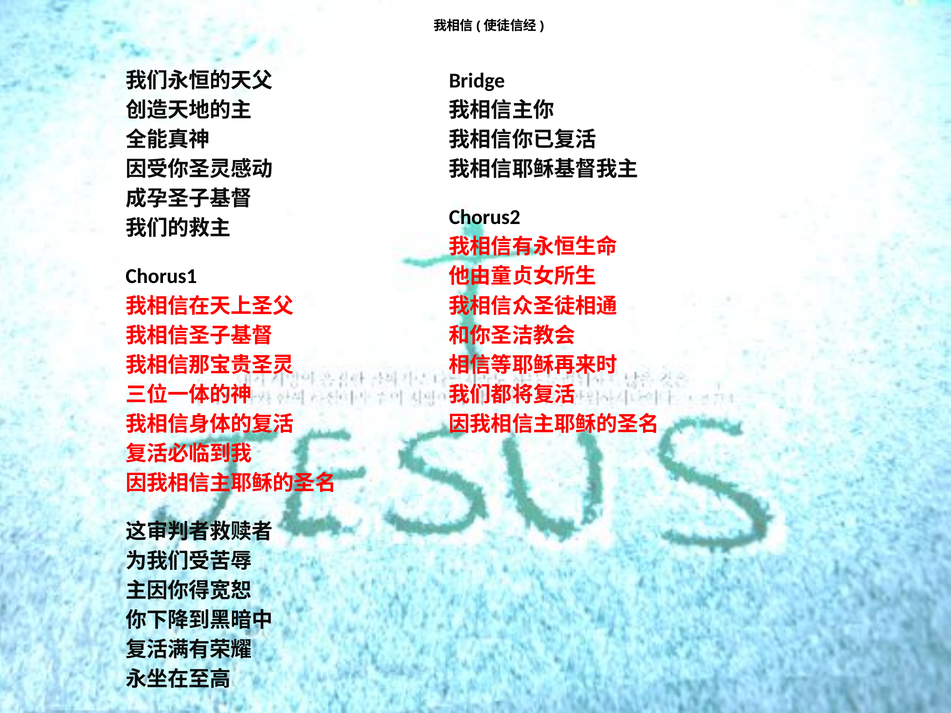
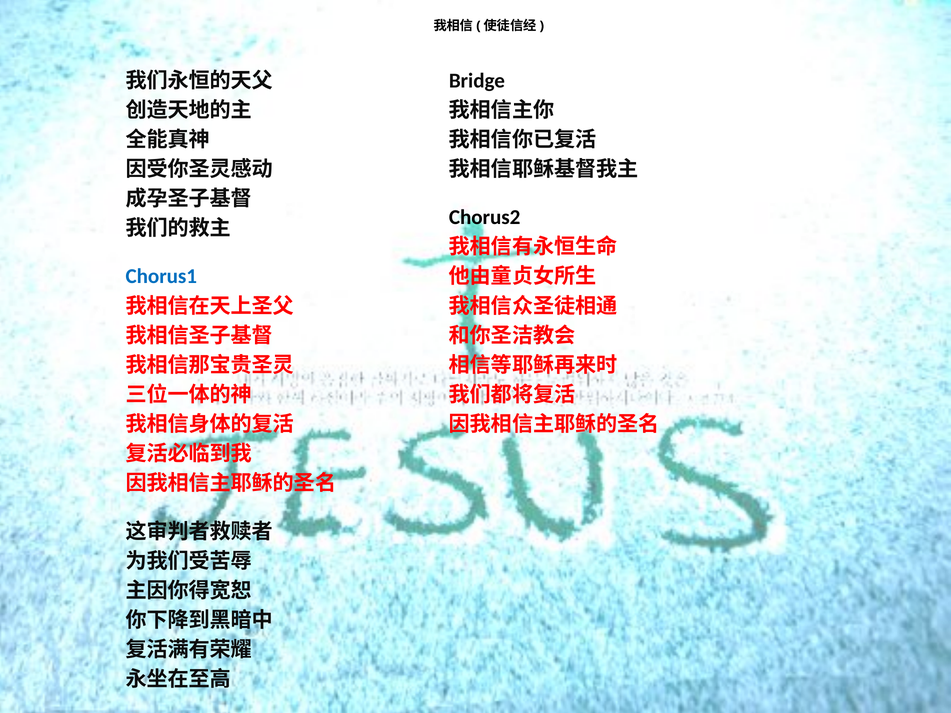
Chorus1 colour: black -> blue
